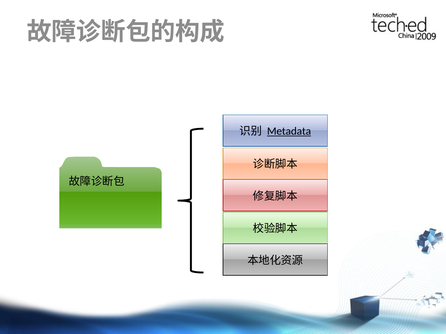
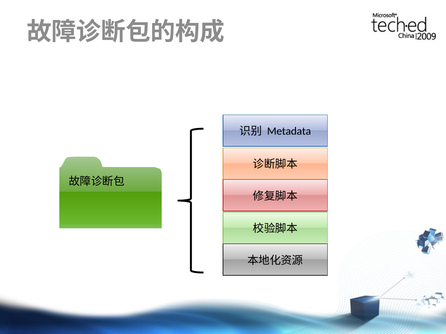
Metadata underline: present -> none
